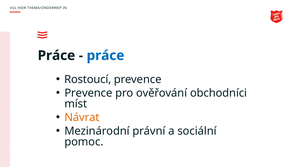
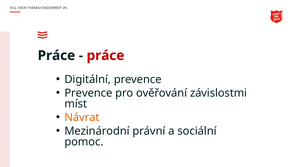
práce at (105, 56) colour: blue -> red
Rostoucí: Rostoucí -> Digitální
obchodníci: obchodníci -> závislostmi
